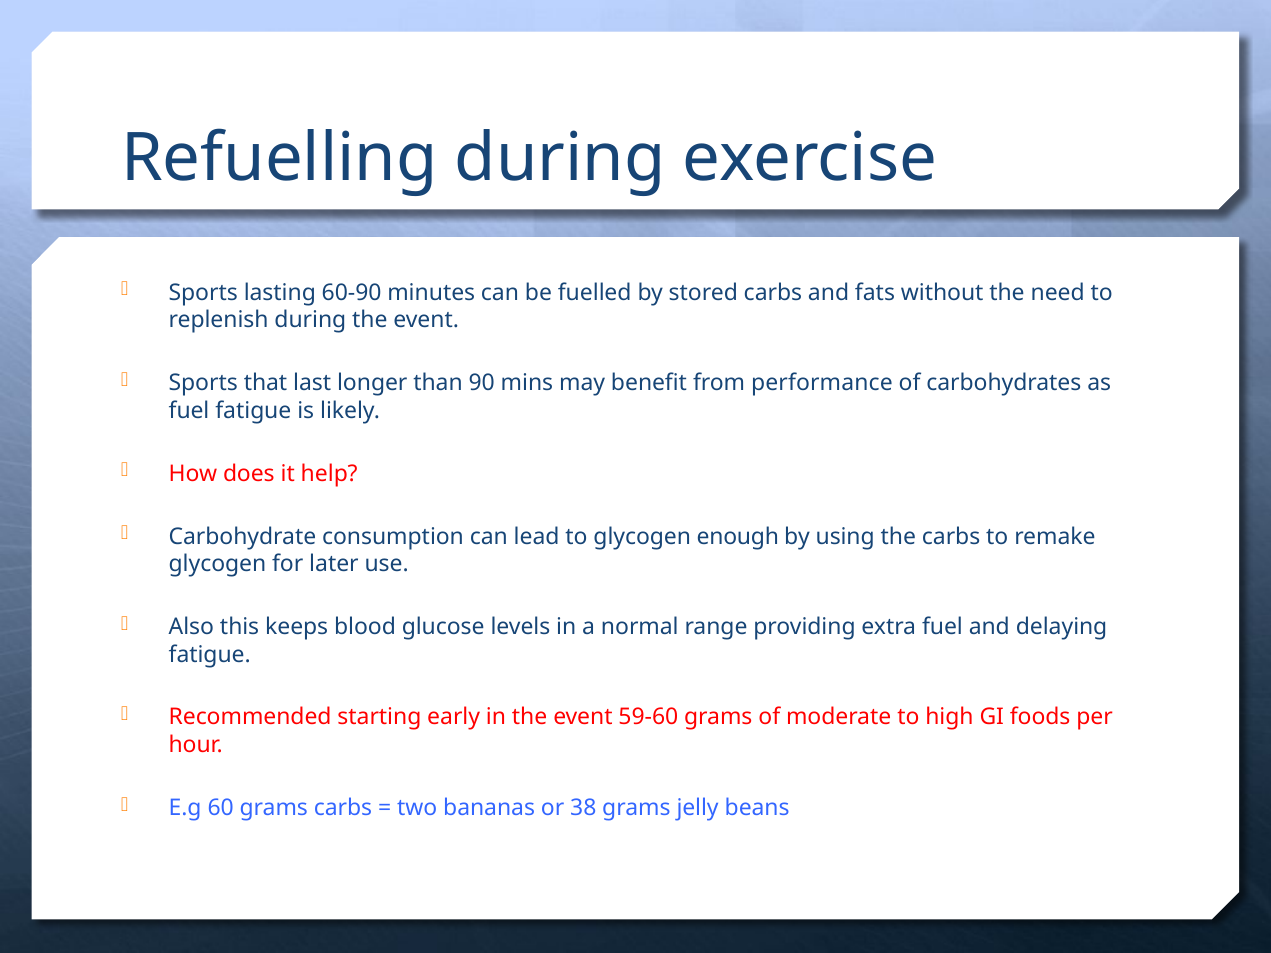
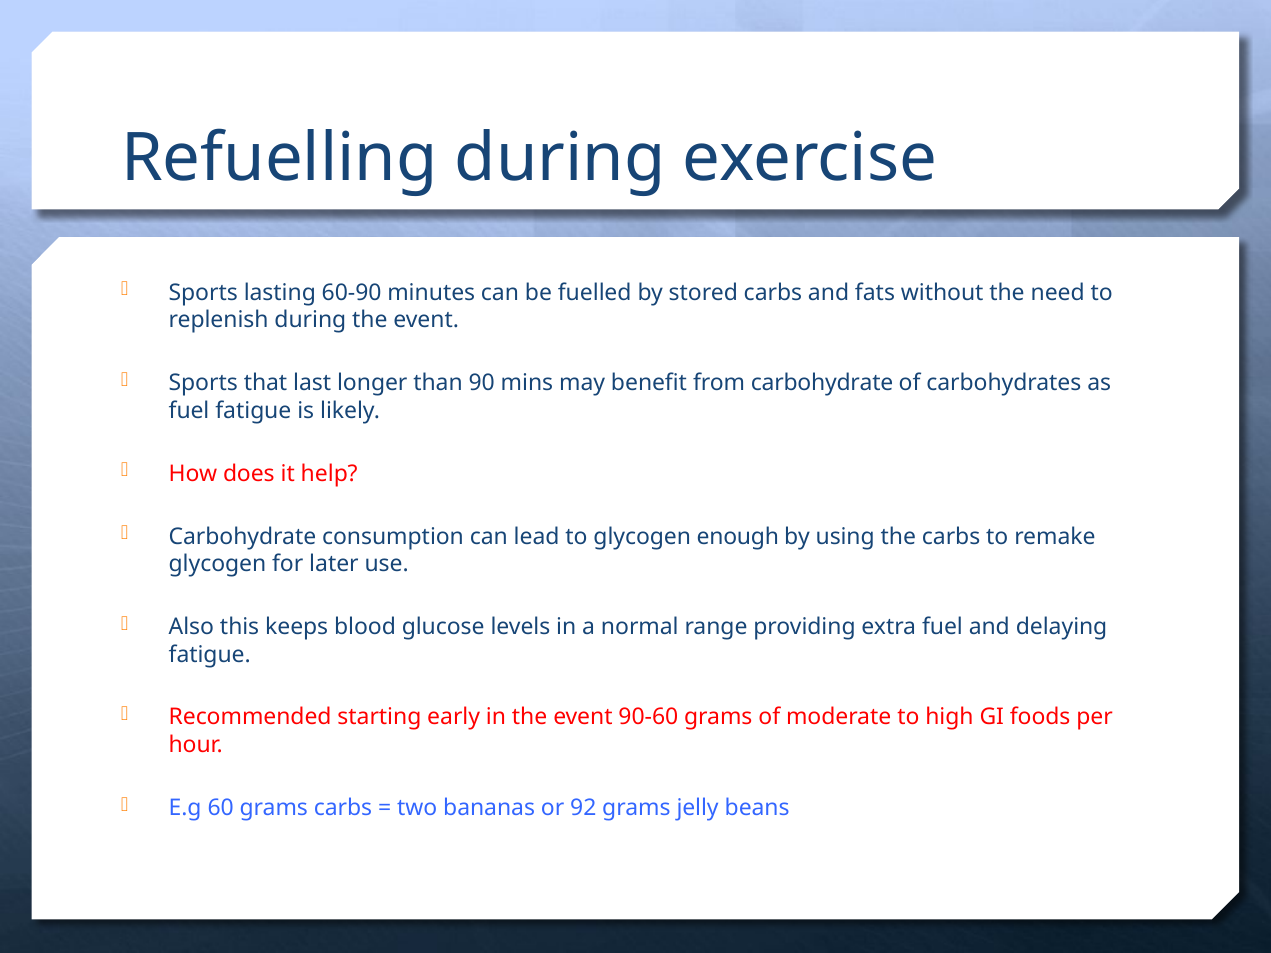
from performance: performance -> carbohydrate
59-60: 59-60 -> 90-60
38: 38 -> 92
